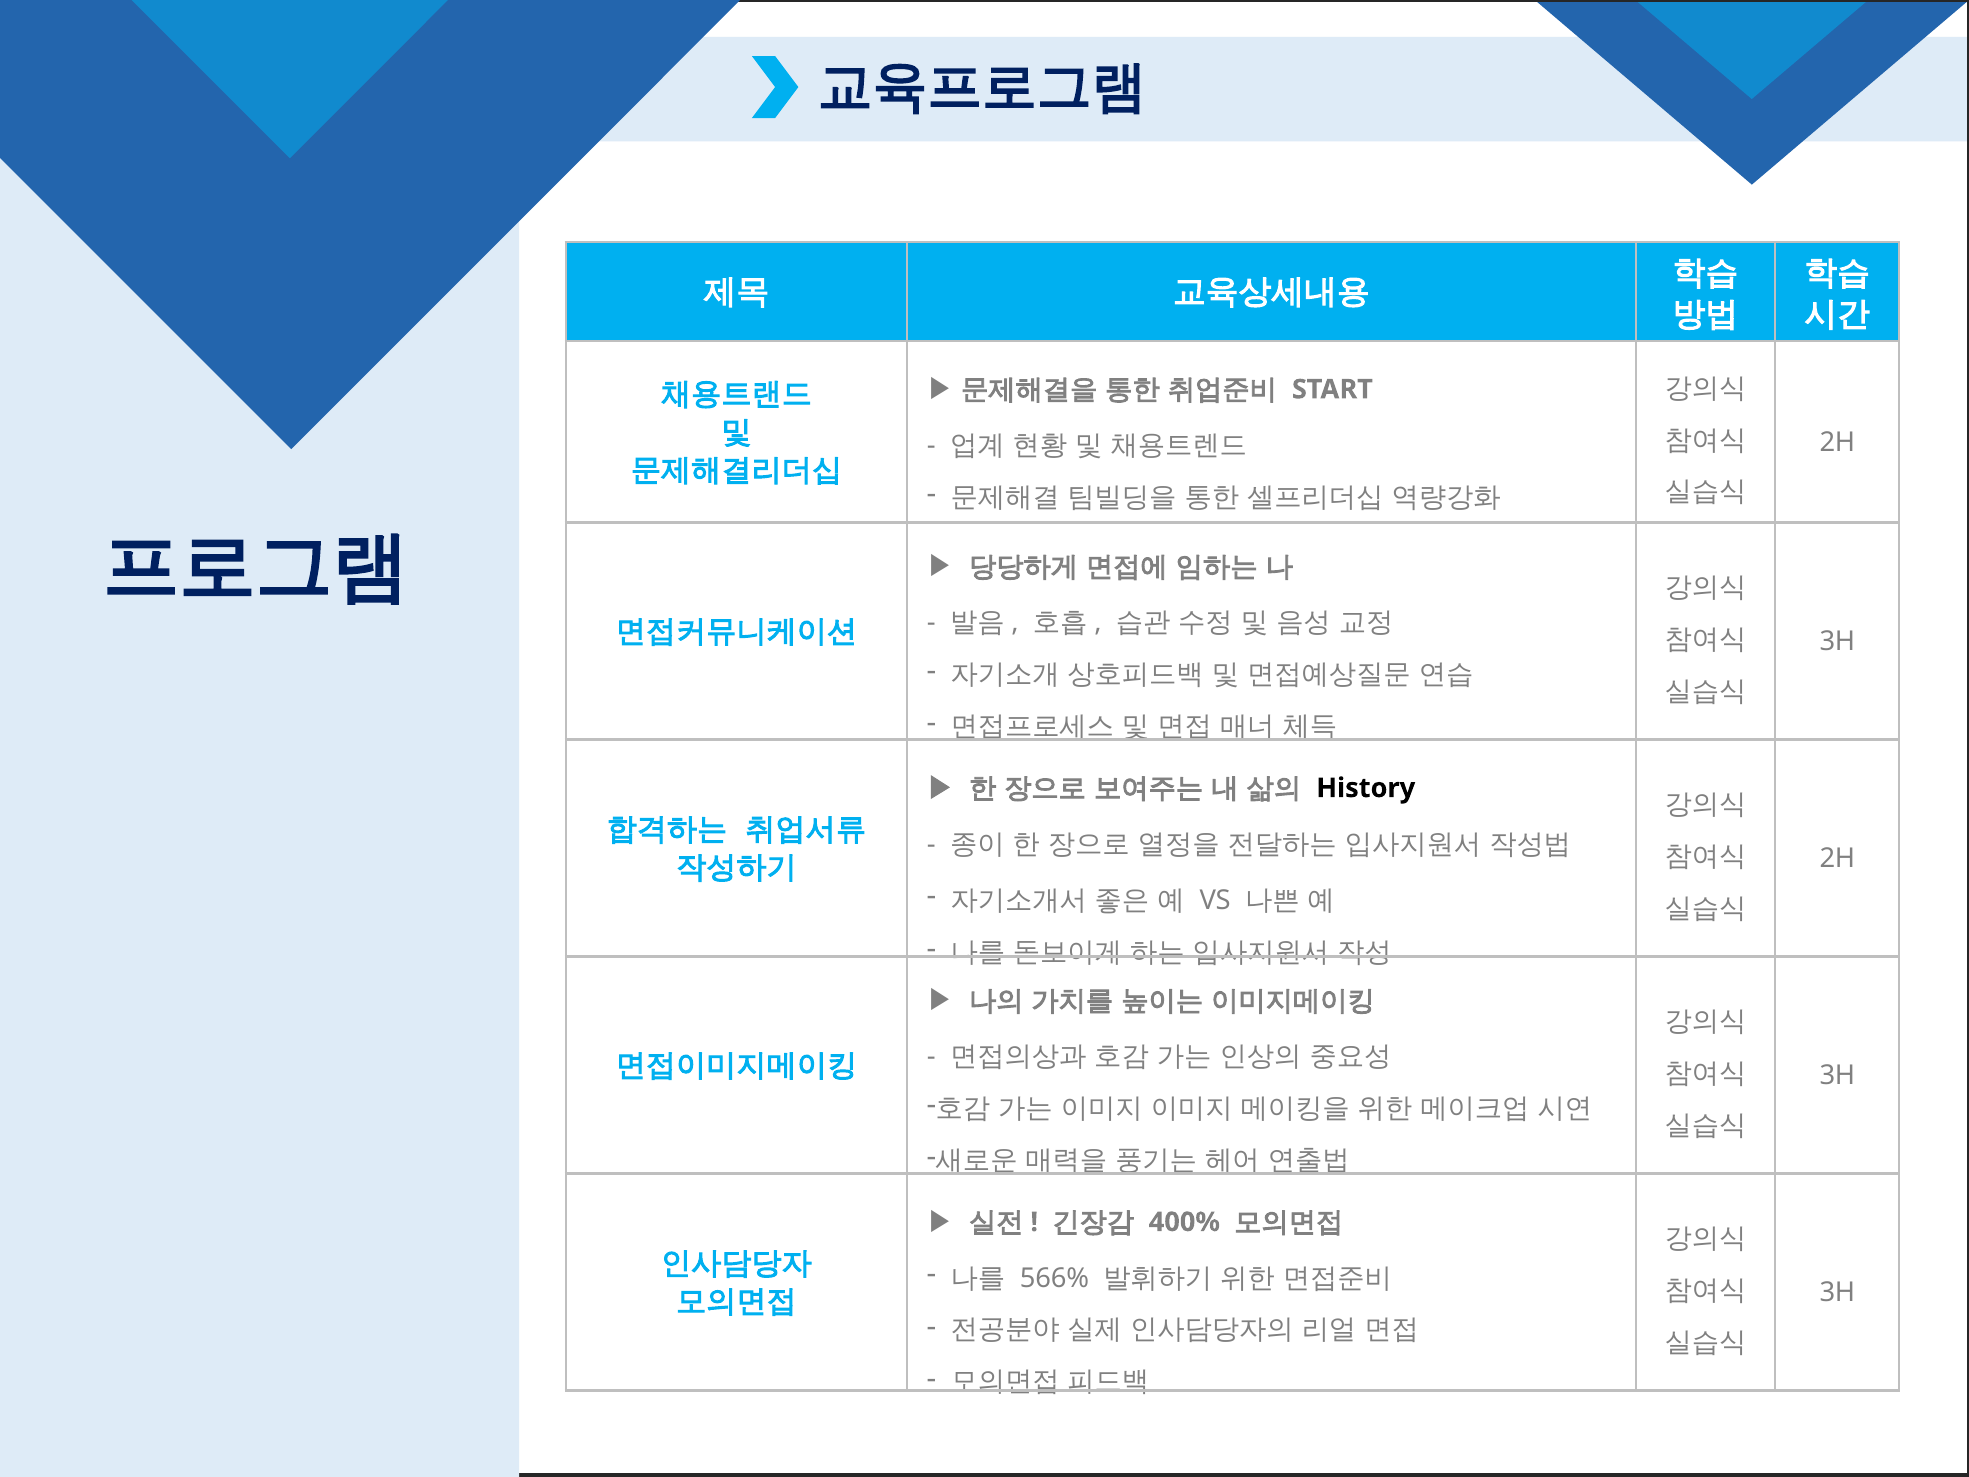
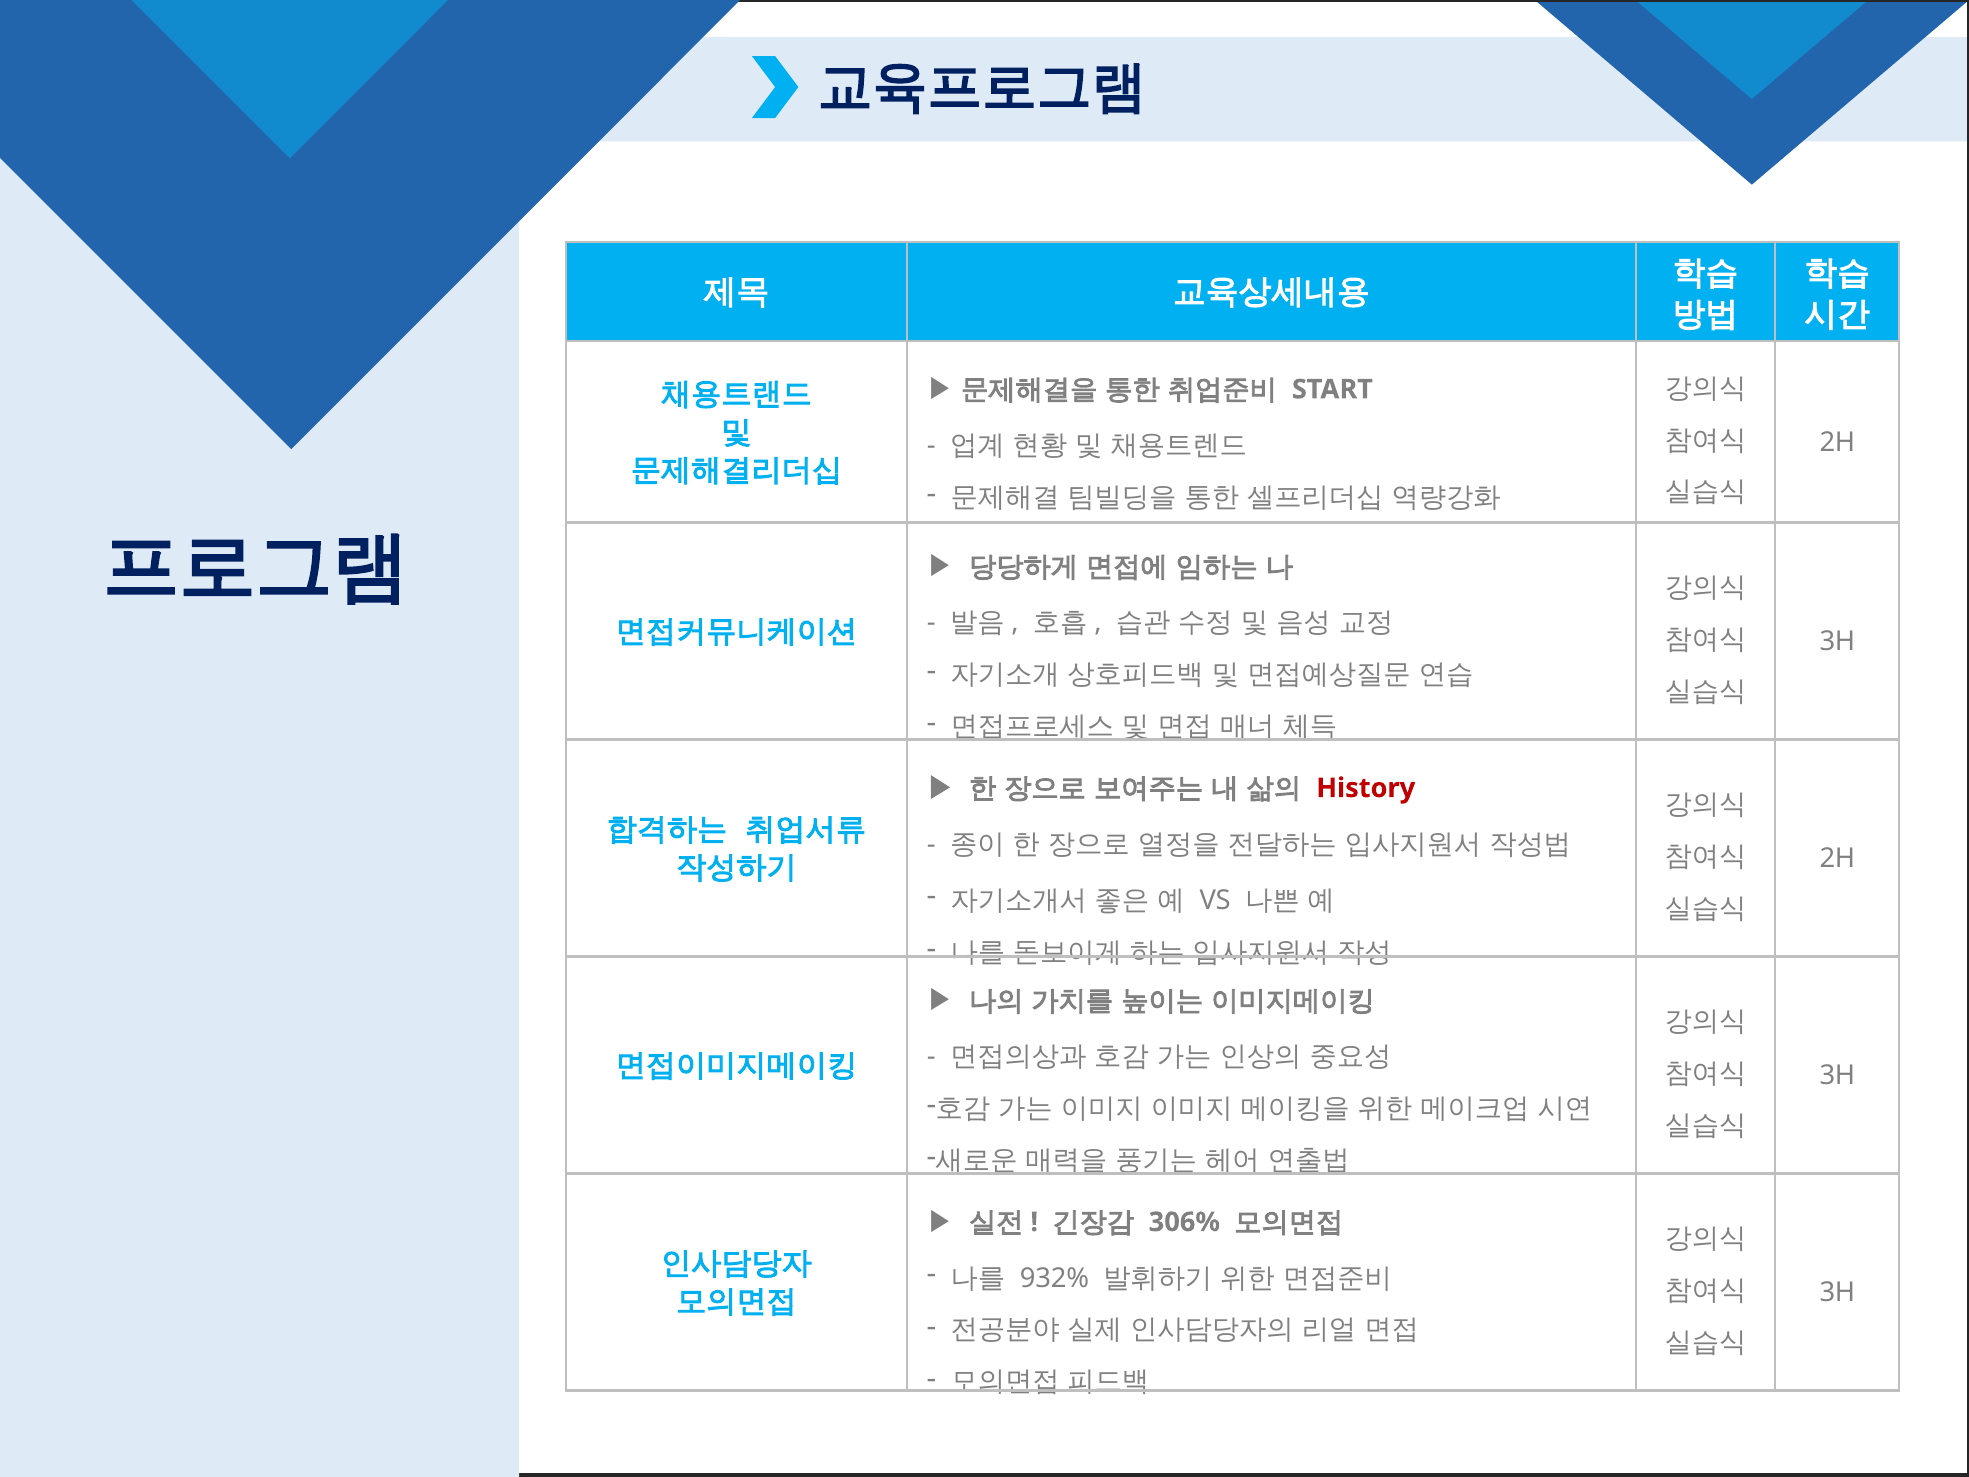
History colour: black -> red
400%: 400% -> 306%
566%: 566% -> 932%
